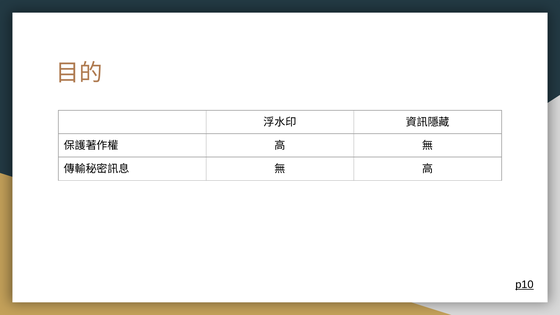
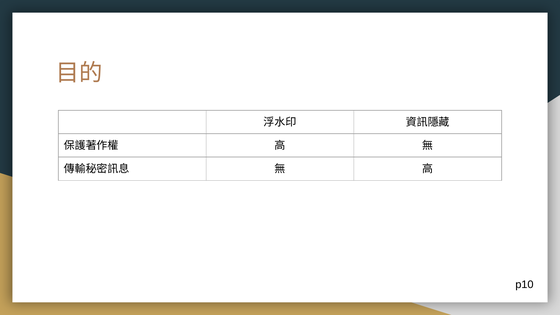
p10 underline: present -> none
